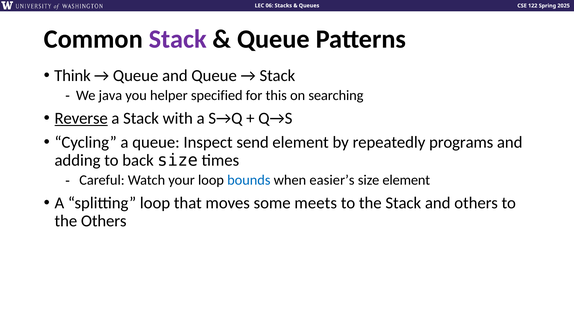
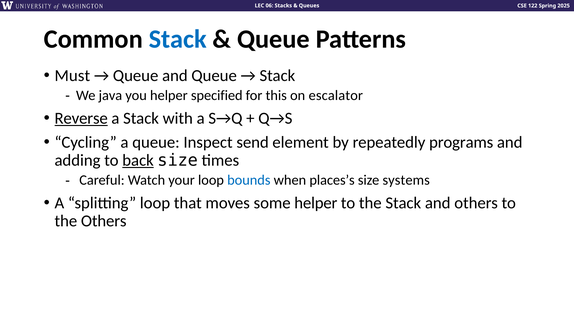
Stack at (178, 39) colour: purple -> blue
Think: Think -> Must
searching: searching -> escalator
back underline: none -> present
easier’s: easier’s -> places’s
size element: element -> systems
some meets: meets -> helper
